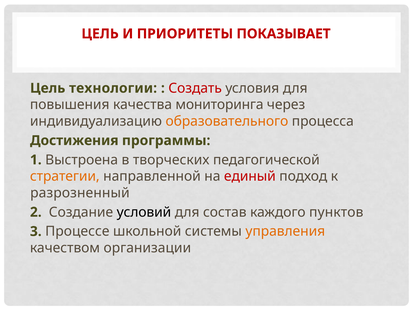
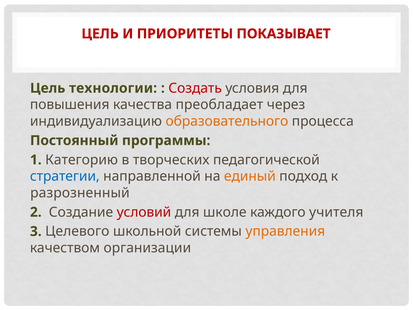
мониторинга: мониторинга -> преобладает
Достижения: Достижения -> Постоянный
Выстроена: Выстроена -> Категорию
стратегии colour: orange -> blue
единый colour: red -> orange
условий colour: black -> red
состав: состав -> школе
пунктов: пунктов -> учителя
Процессе: Процессе -> Целевого
